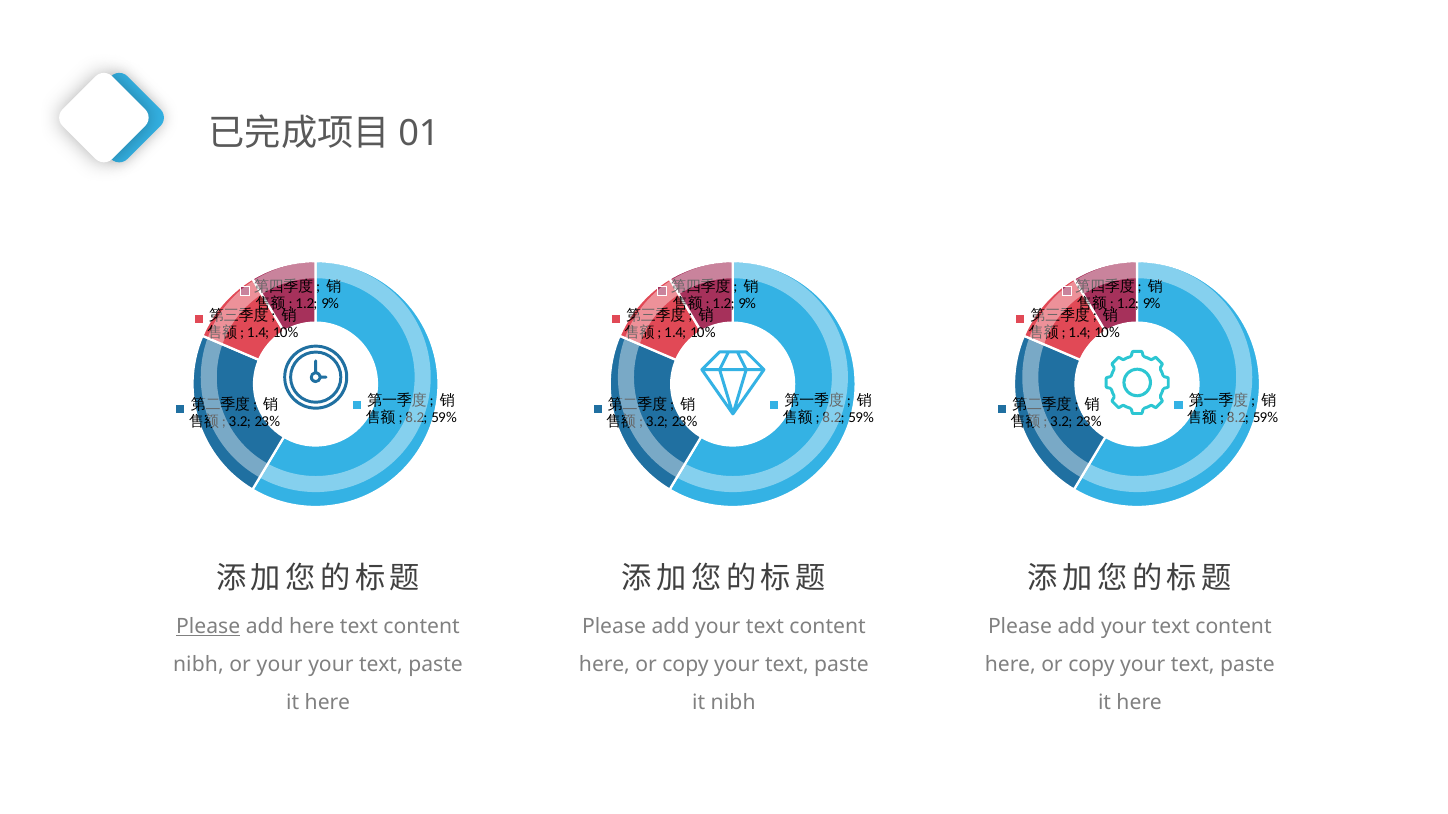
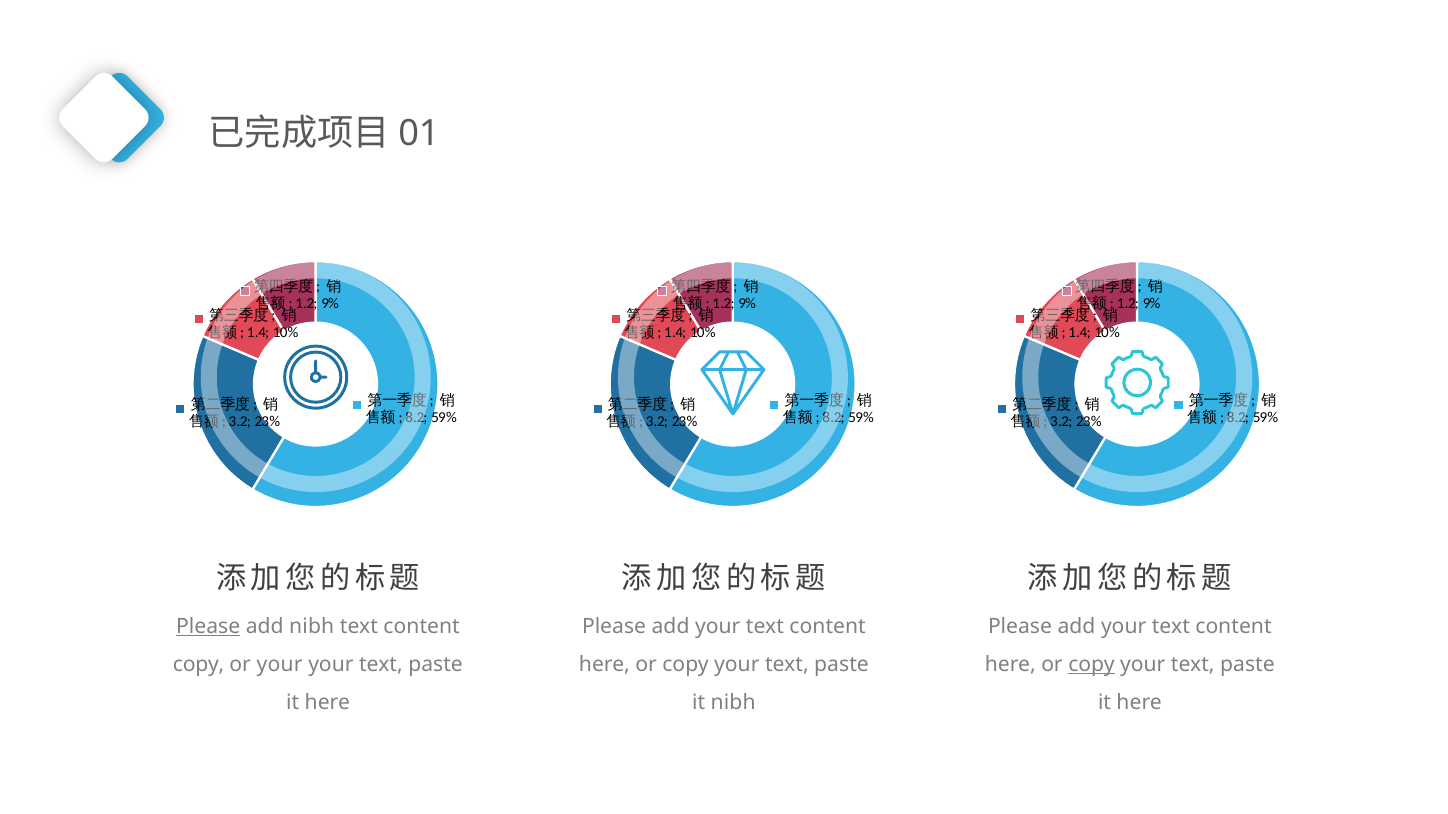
add here: here -> nibh
nibh at (198, 665): nibh -> copy
copy at (1091, 665) underline: none -> present
